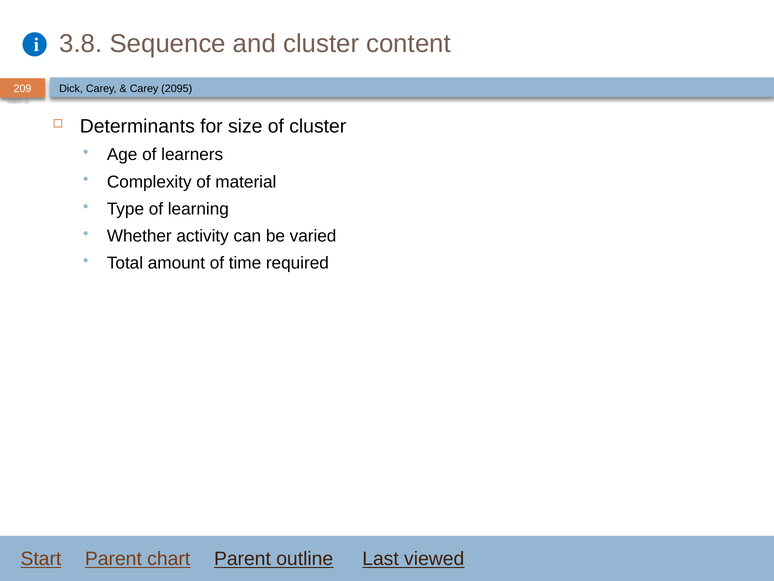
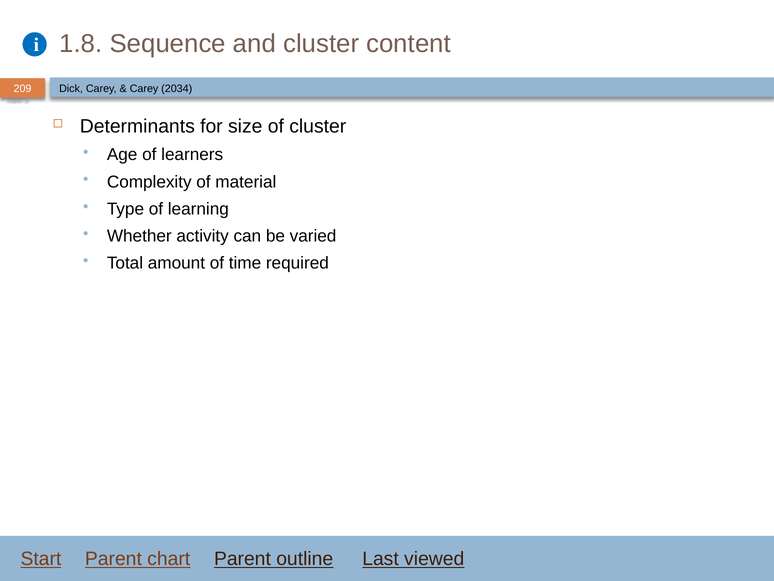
3.8: 3.8 -> 1.8
2095: 2095 -> 2034
